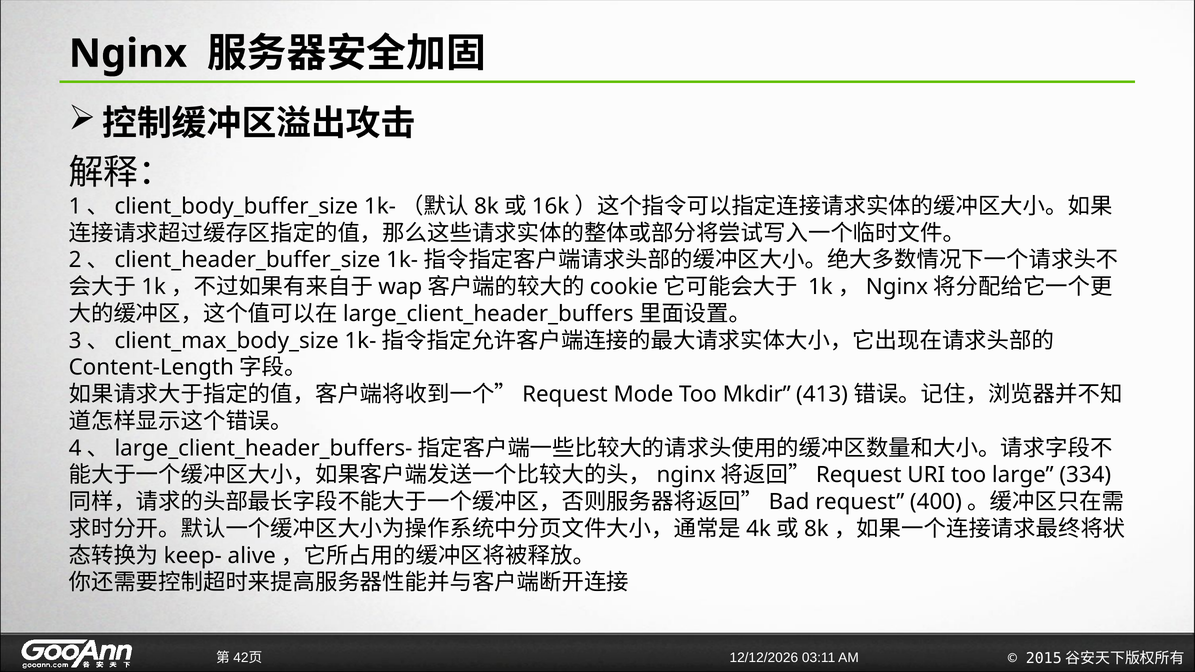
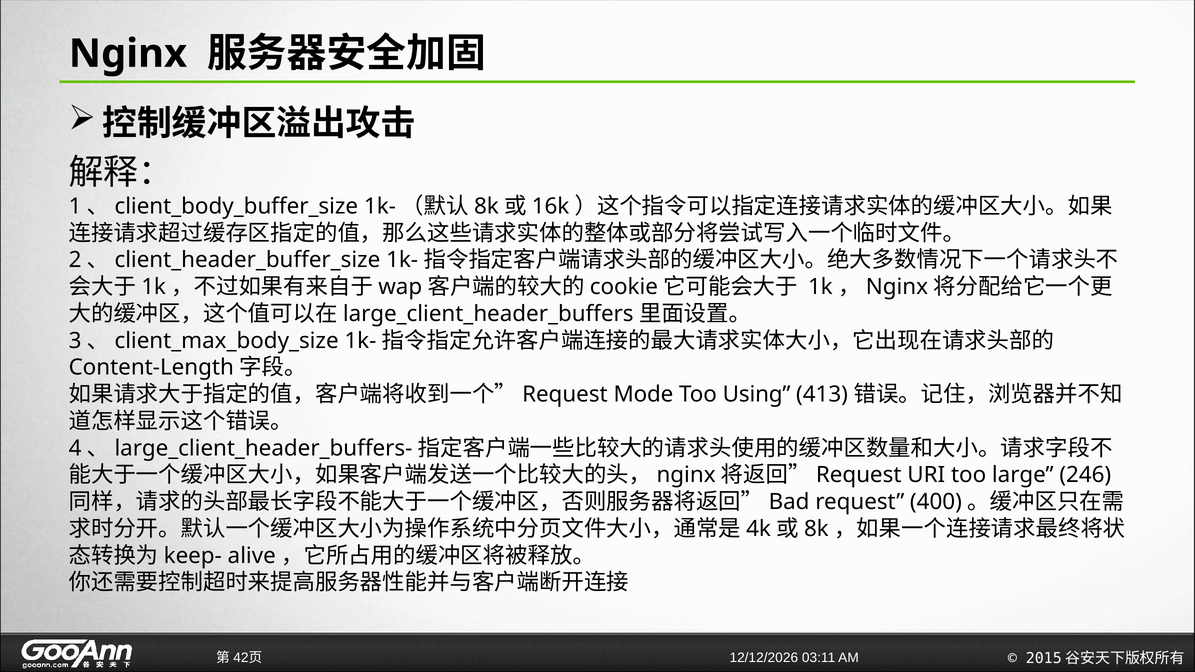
Mkdir: Mkdir -> Using
334: 334 -> 246
